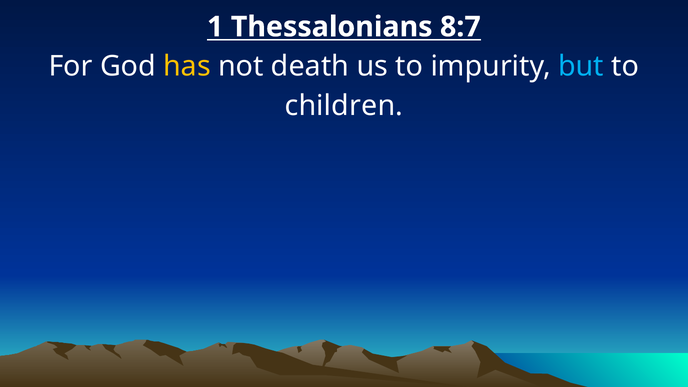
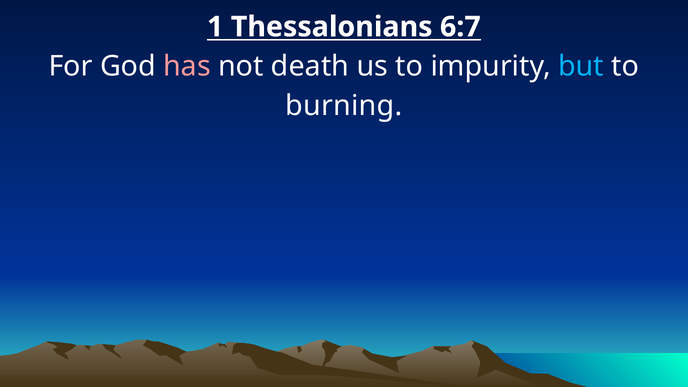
8:7: 8:7 -> 6:7
has colour: yellow -> pink
children: children -> burning
